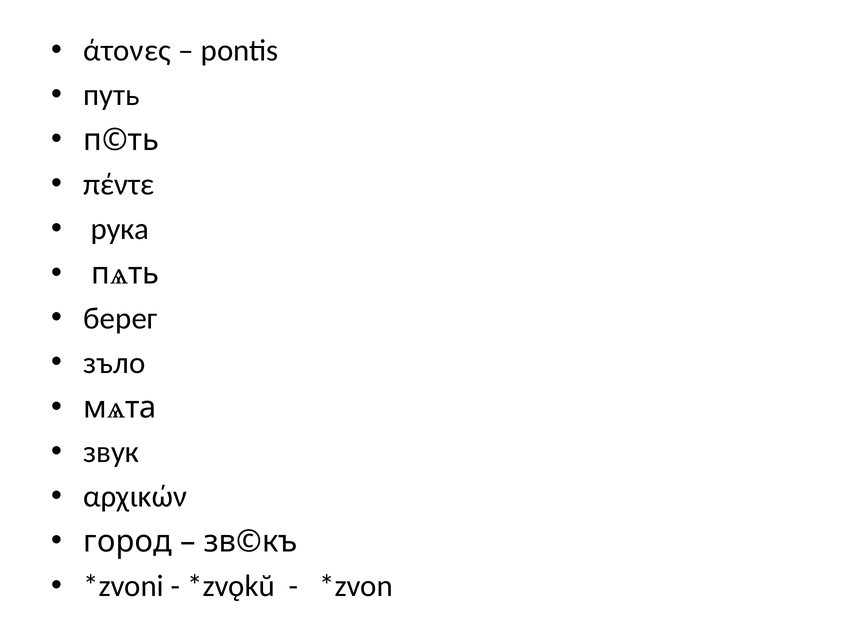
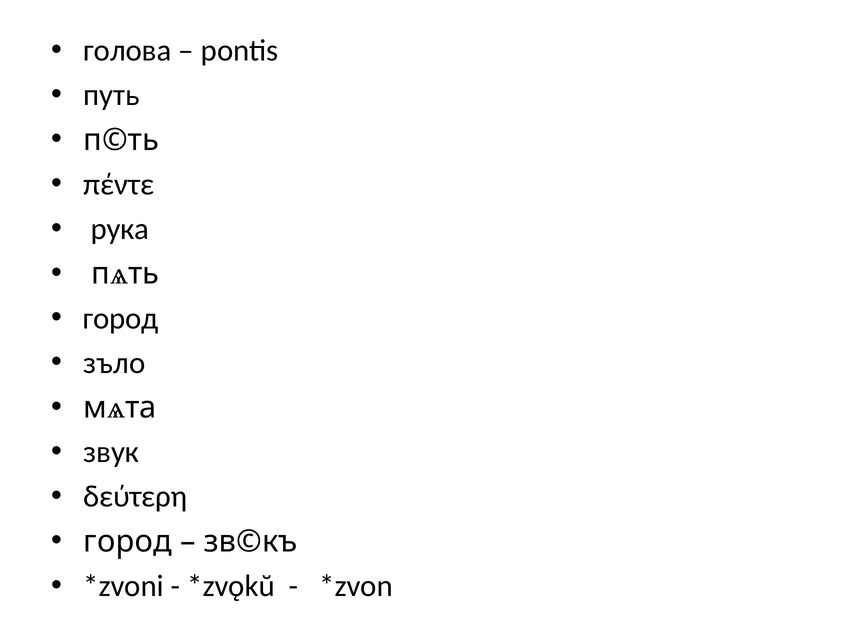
άτονες: άτονες -> голова
берег at (120, 318): берег -> город
αρχικών: αρχικών -> δεύτερη
